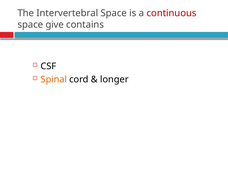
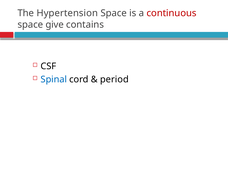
Intervertebral: Intervertebral -> Hypertension
Spinal colour: orange -> blue
longer: longer -> period
